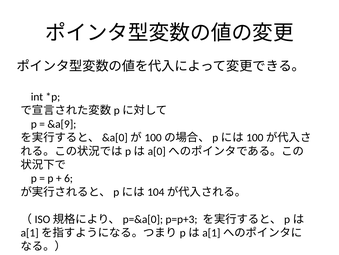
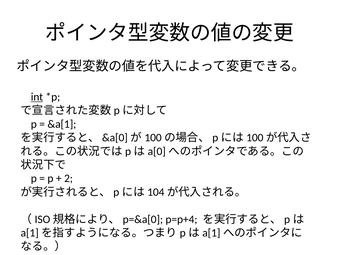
int underline: none -> present
&a[9: &a[9 -> &a[1
6: 6 -> 2
p=p+3: p=p+3 -> p=p+4
